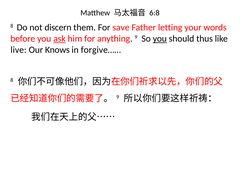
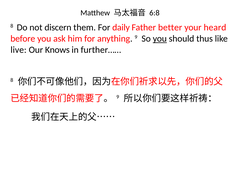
save: save -> daily
letting: letting -> better
words: words -> heard
ask underline: present -> none
forgive……: forgive…… -> further……
